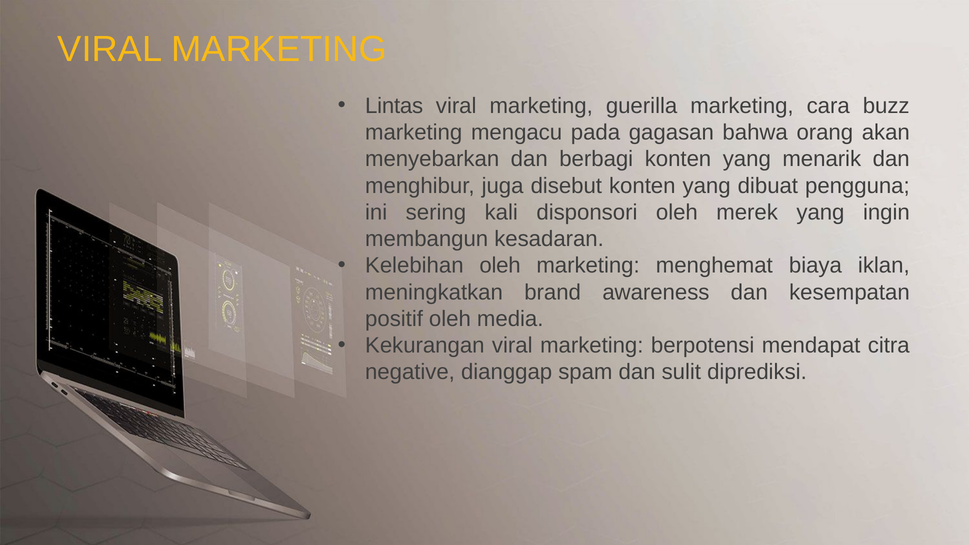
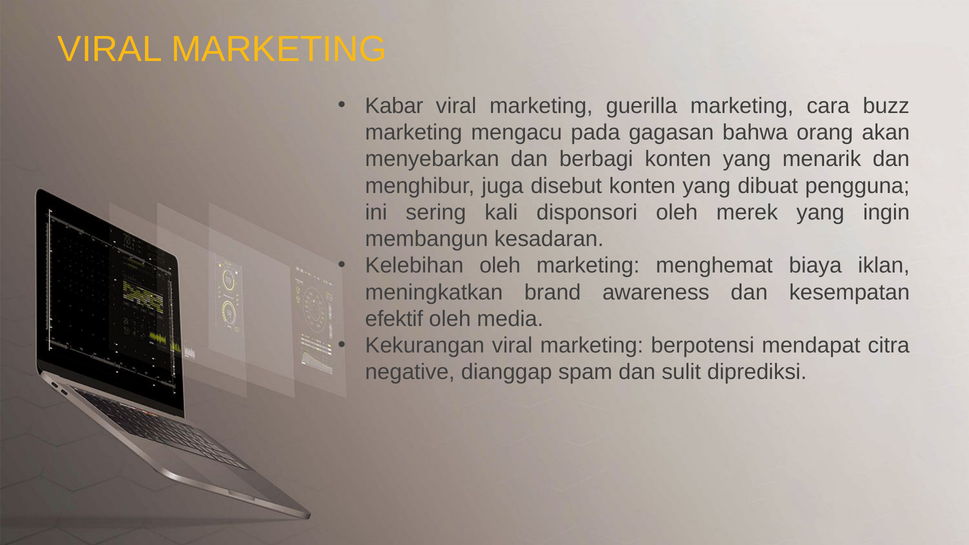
Lintas: Lintas -> Kabar
positif: positif -> efektif
